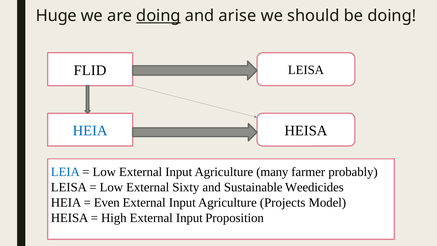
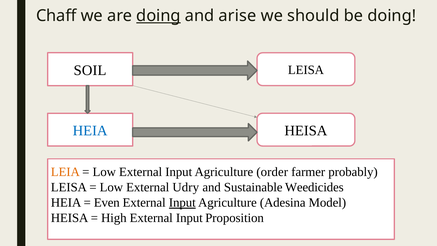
Huge: Huge -> Chaff
FLID: FLID -> SOIL
LEIA colour: blue -> orange
many: many -> order
Sixty: Sixty -> Udry
Input at (182, 203) underline: none -> present
Projects: Projects -> Adesina
